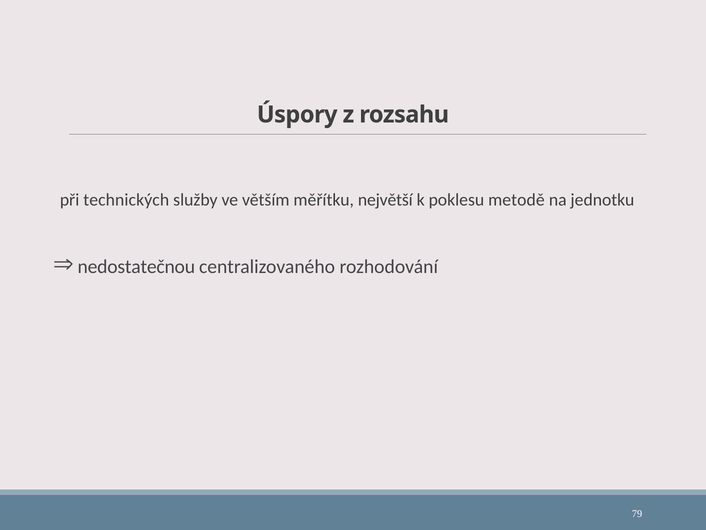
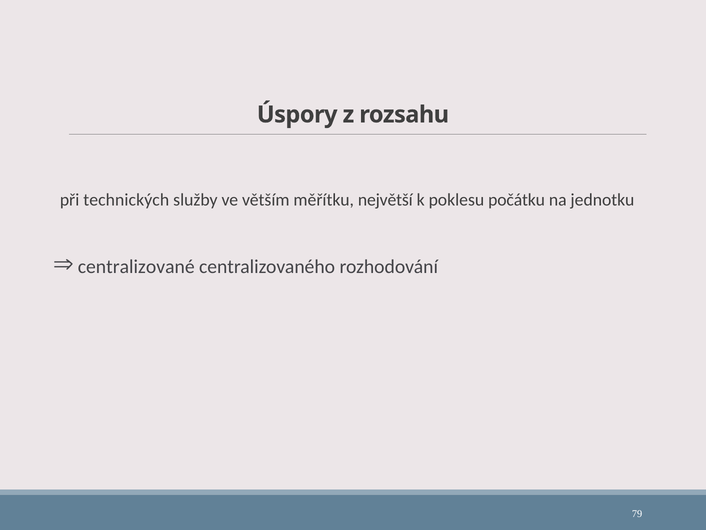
metodě: metodě -> počátku
nedostatečnou: nedostatečnou -> centralizované
